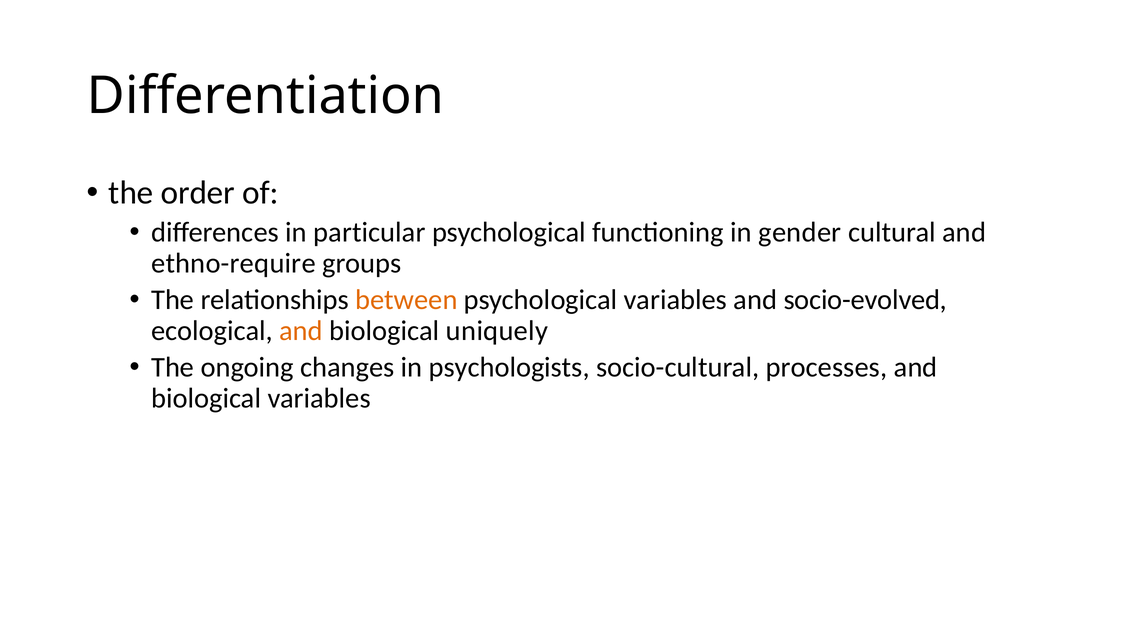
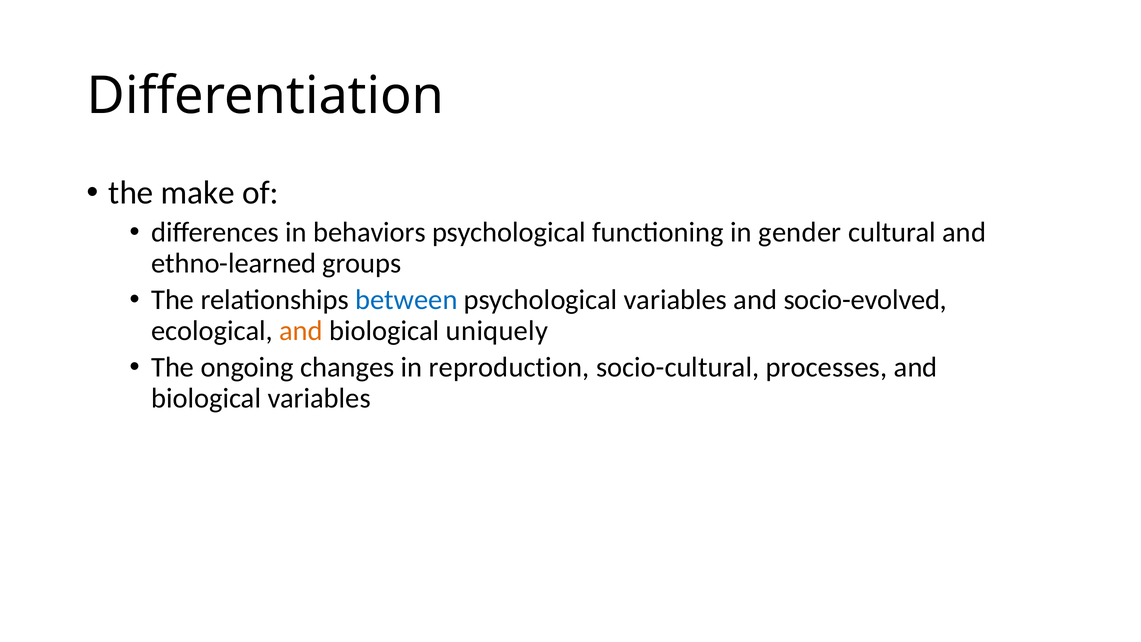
order: order -> make
particular: particular -> behaviors
ethno-require: ethno-require -> ethno-learned
between colour: orange -> blue
psychologists: psychologists -> reproduction
